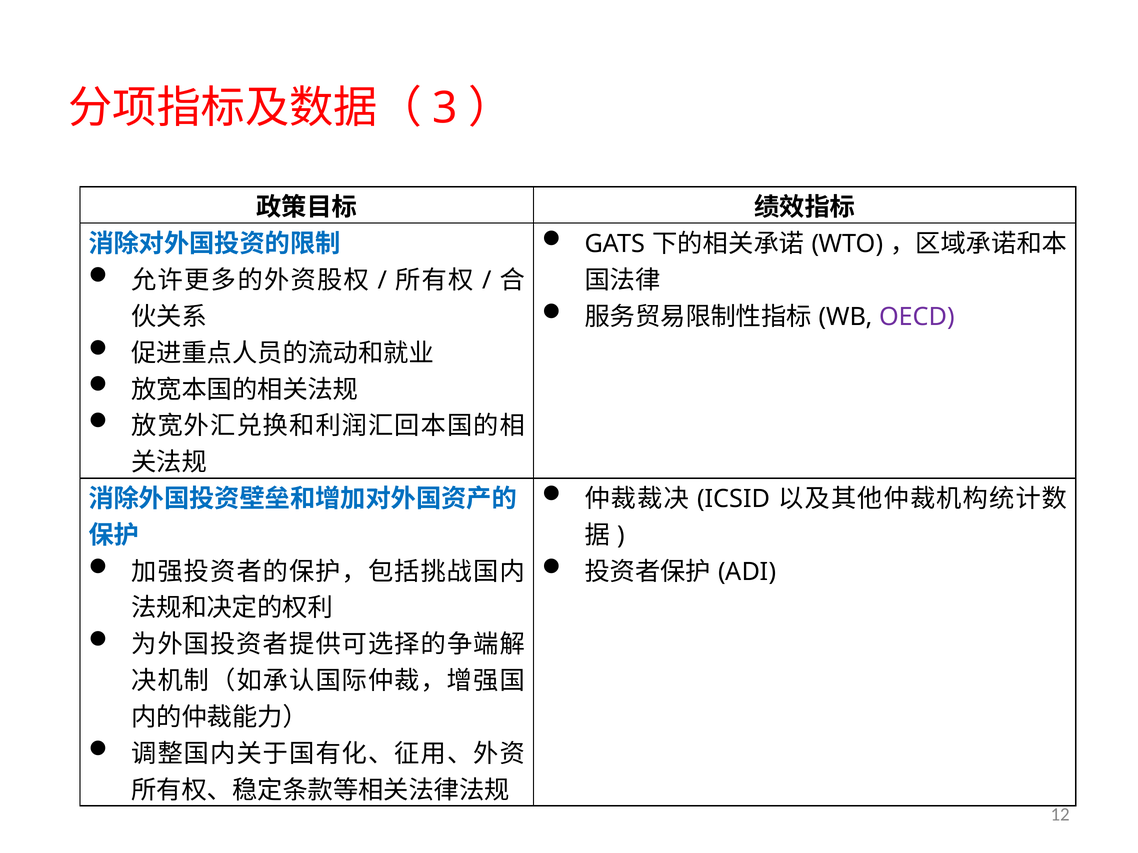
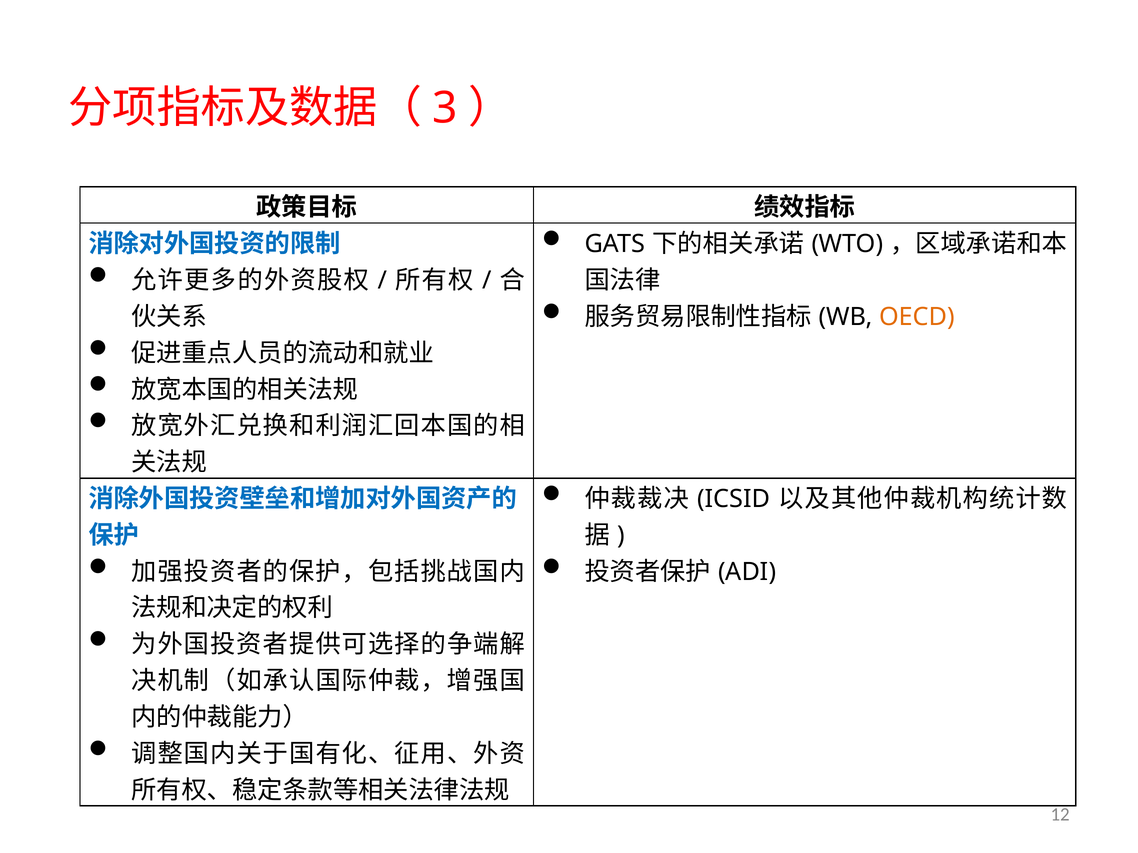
OECD colour: purple -> orange
